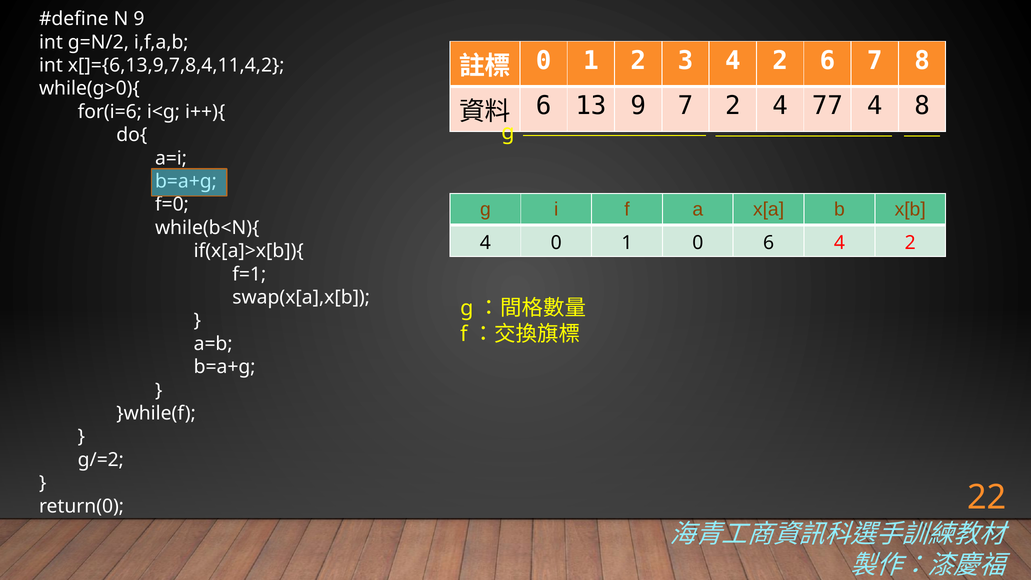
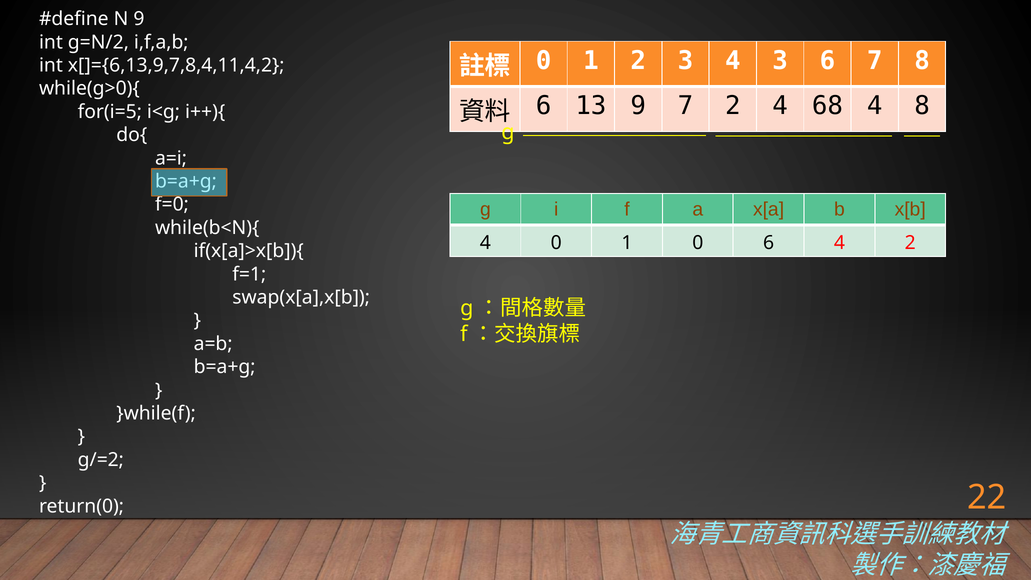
3 4 2: 2 -> 3
77: 77 -> 68
for(i=6: for(i=6 -> for(i=5
